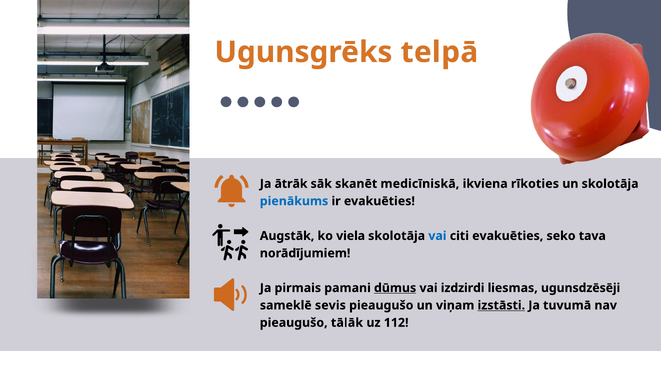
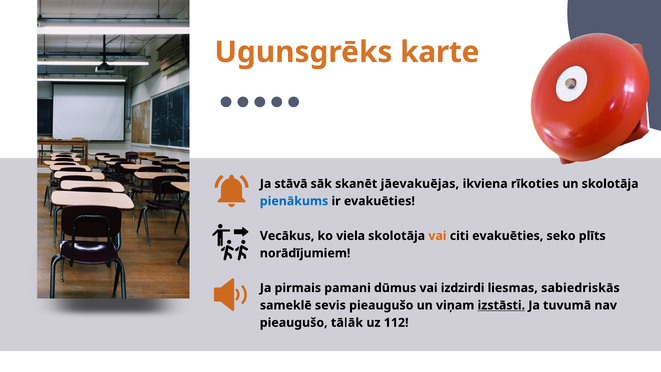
telpā: telpā -> karte
ātrāk: ātrāk -> stāvā
medicīniskā: medicīniskā -> jāevakuējas
Augstāk: Augstāk -> Vecākus
vai at (437, 236) colour: blue -> orange
tava: tava -> plīts
dūmus underline: present -> none
ugunsdzēsēji: ugunsdzēsēji -> sabiedriskās
